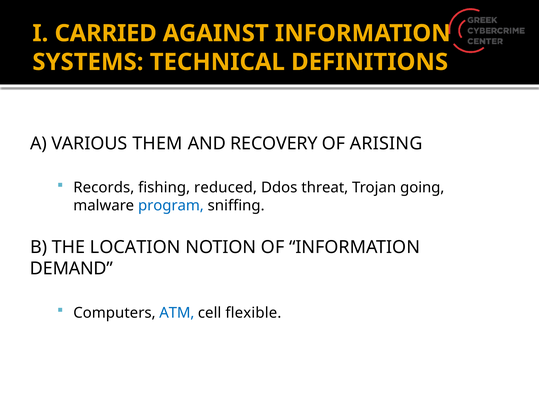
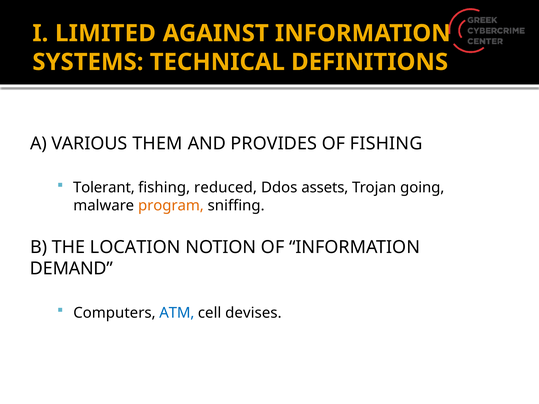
CARRIED: CARRIED -> LIMITED
RECOVERY: RECOVERY -> PROVIDES
OF ARISING: ARISING -> FISHING
Records: Records -> Tolerant
threat: threat -> assets
program colour: blue -> orange
flexible: flexible -> devises
